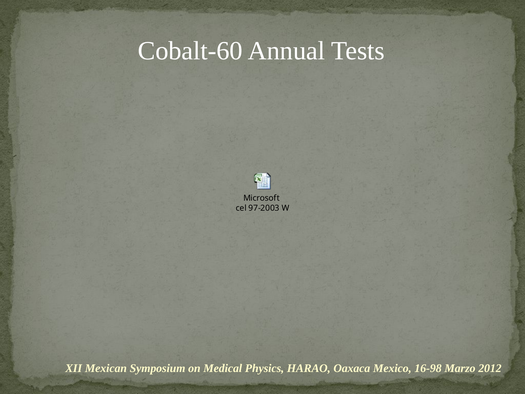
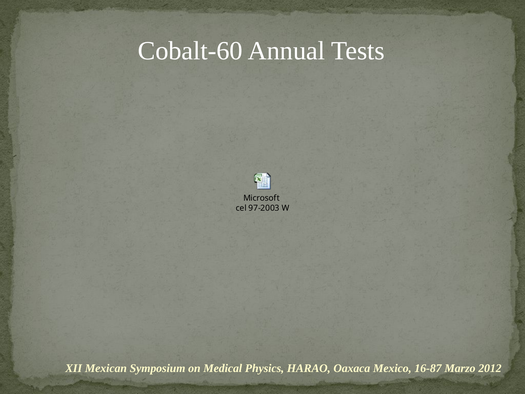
16-98: 16-98 -> 16-87
